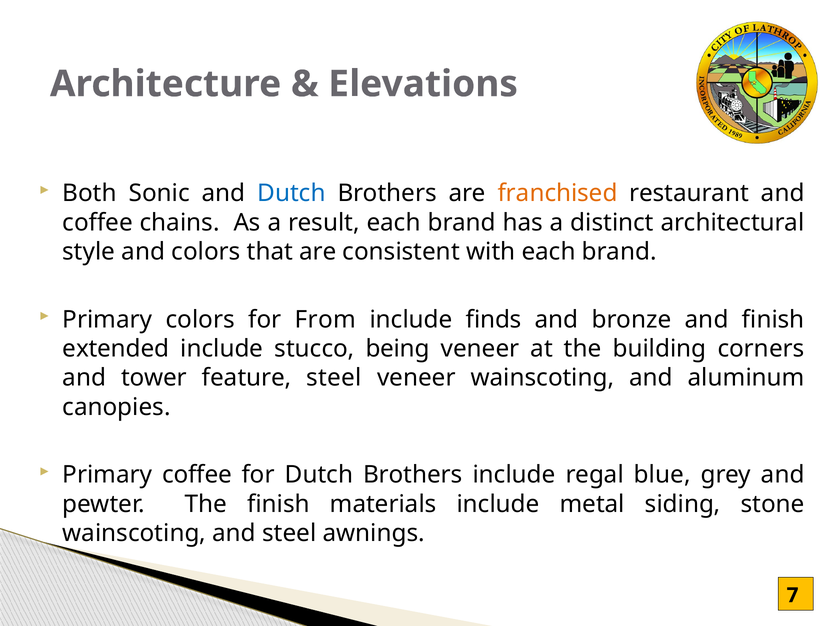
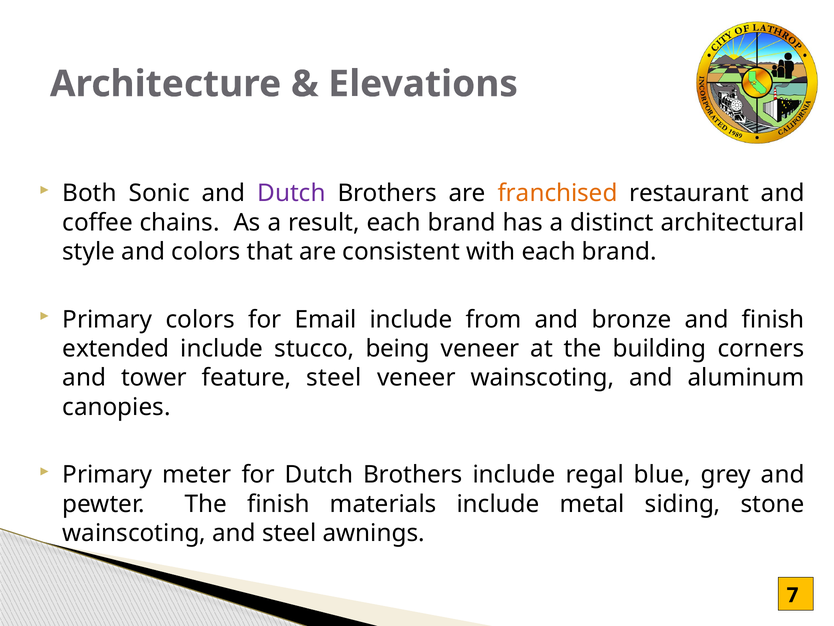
Dutch at (291, 193) colour: blue -> purple
From: From -> Email
finds: finds -> from
Primary coffee: coffee -> meter
